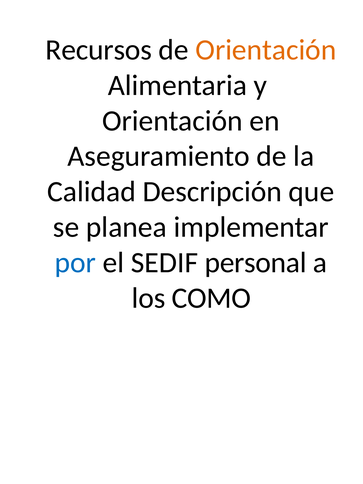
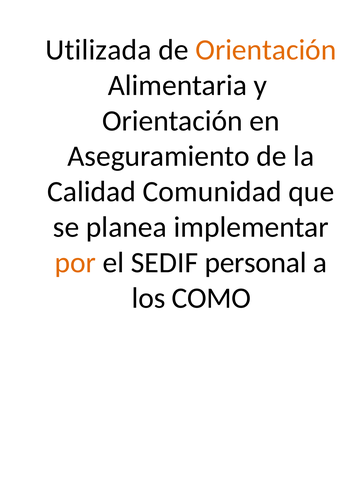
Recursos: Recursos -> Utilizada
Descripción: Descripción -> Comunidad
por colour: blue -> orange
